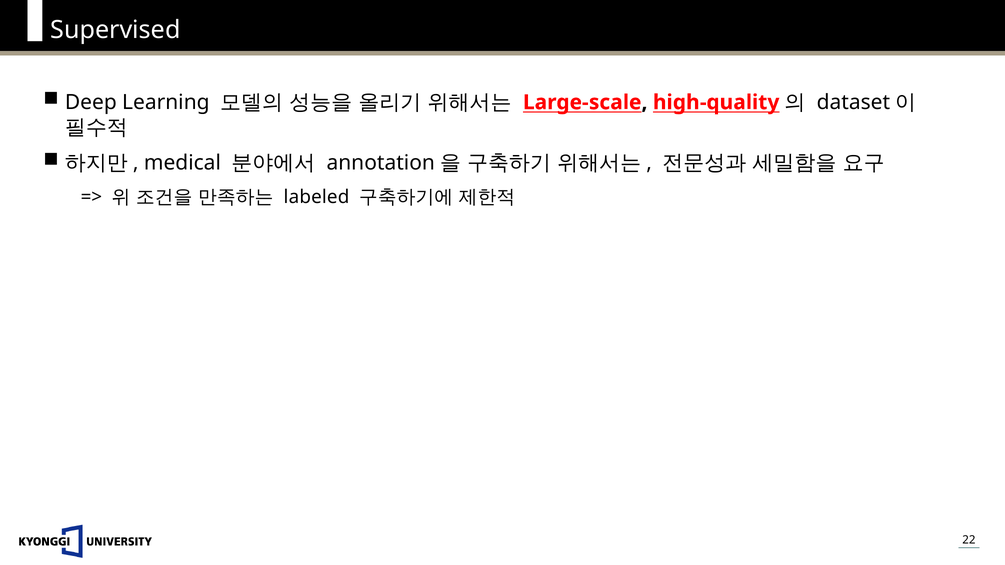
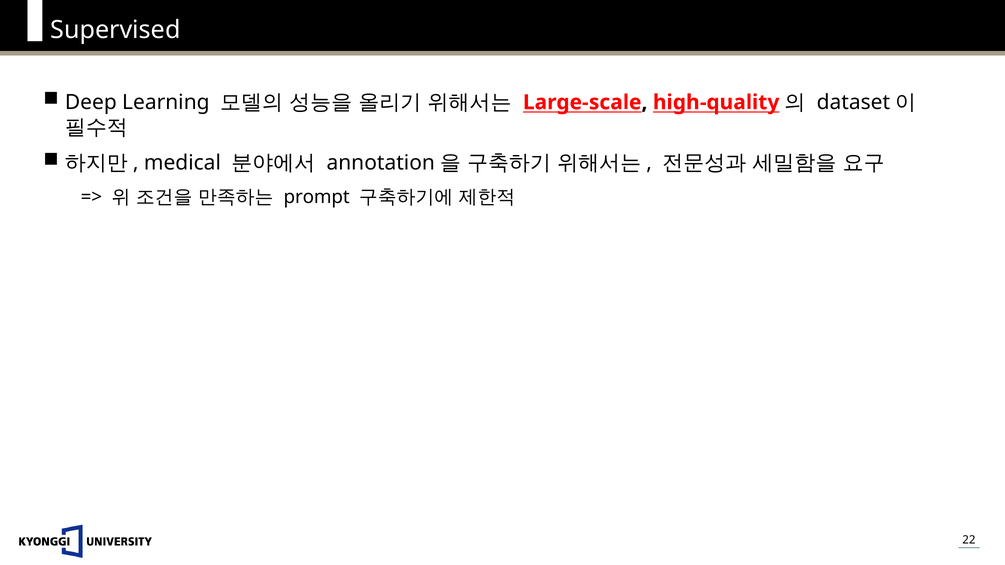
labeled: labeled -> prompt
